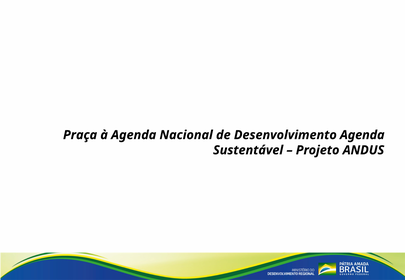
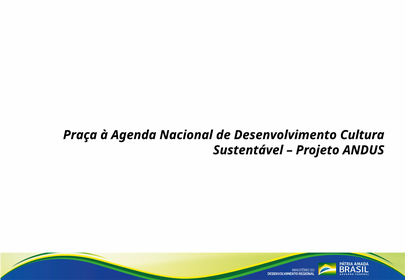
Desenvolvimento Agenda: Agenda -> Cultura
